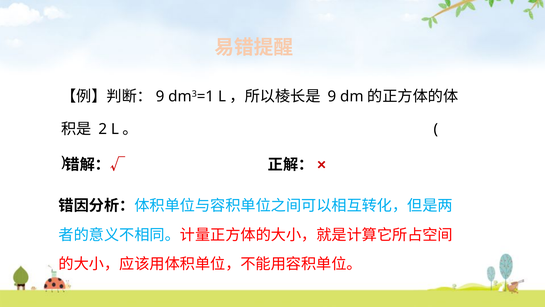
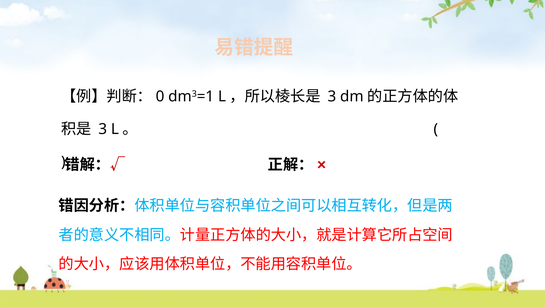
9 at (160, 96): 9 -> 0
9 at (332, 96): 9 -> 3
2 at (103, 129): 2 -> 3
